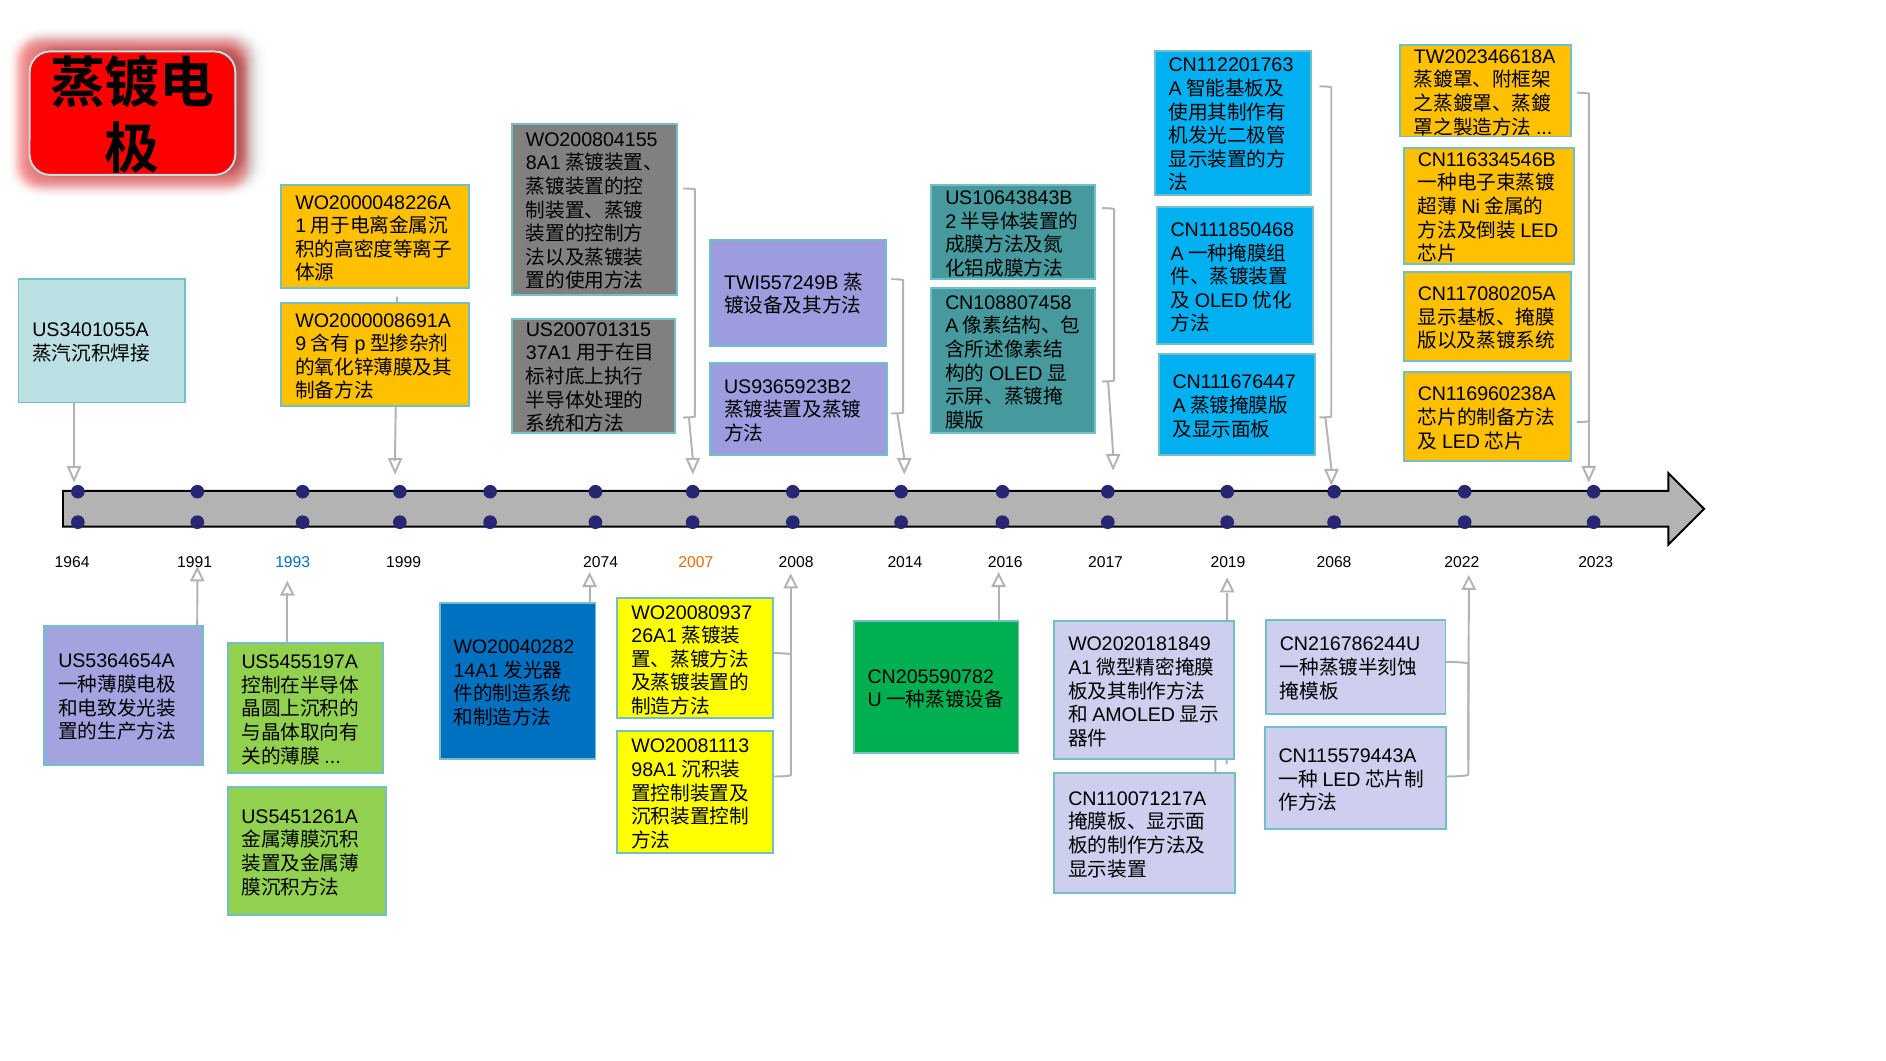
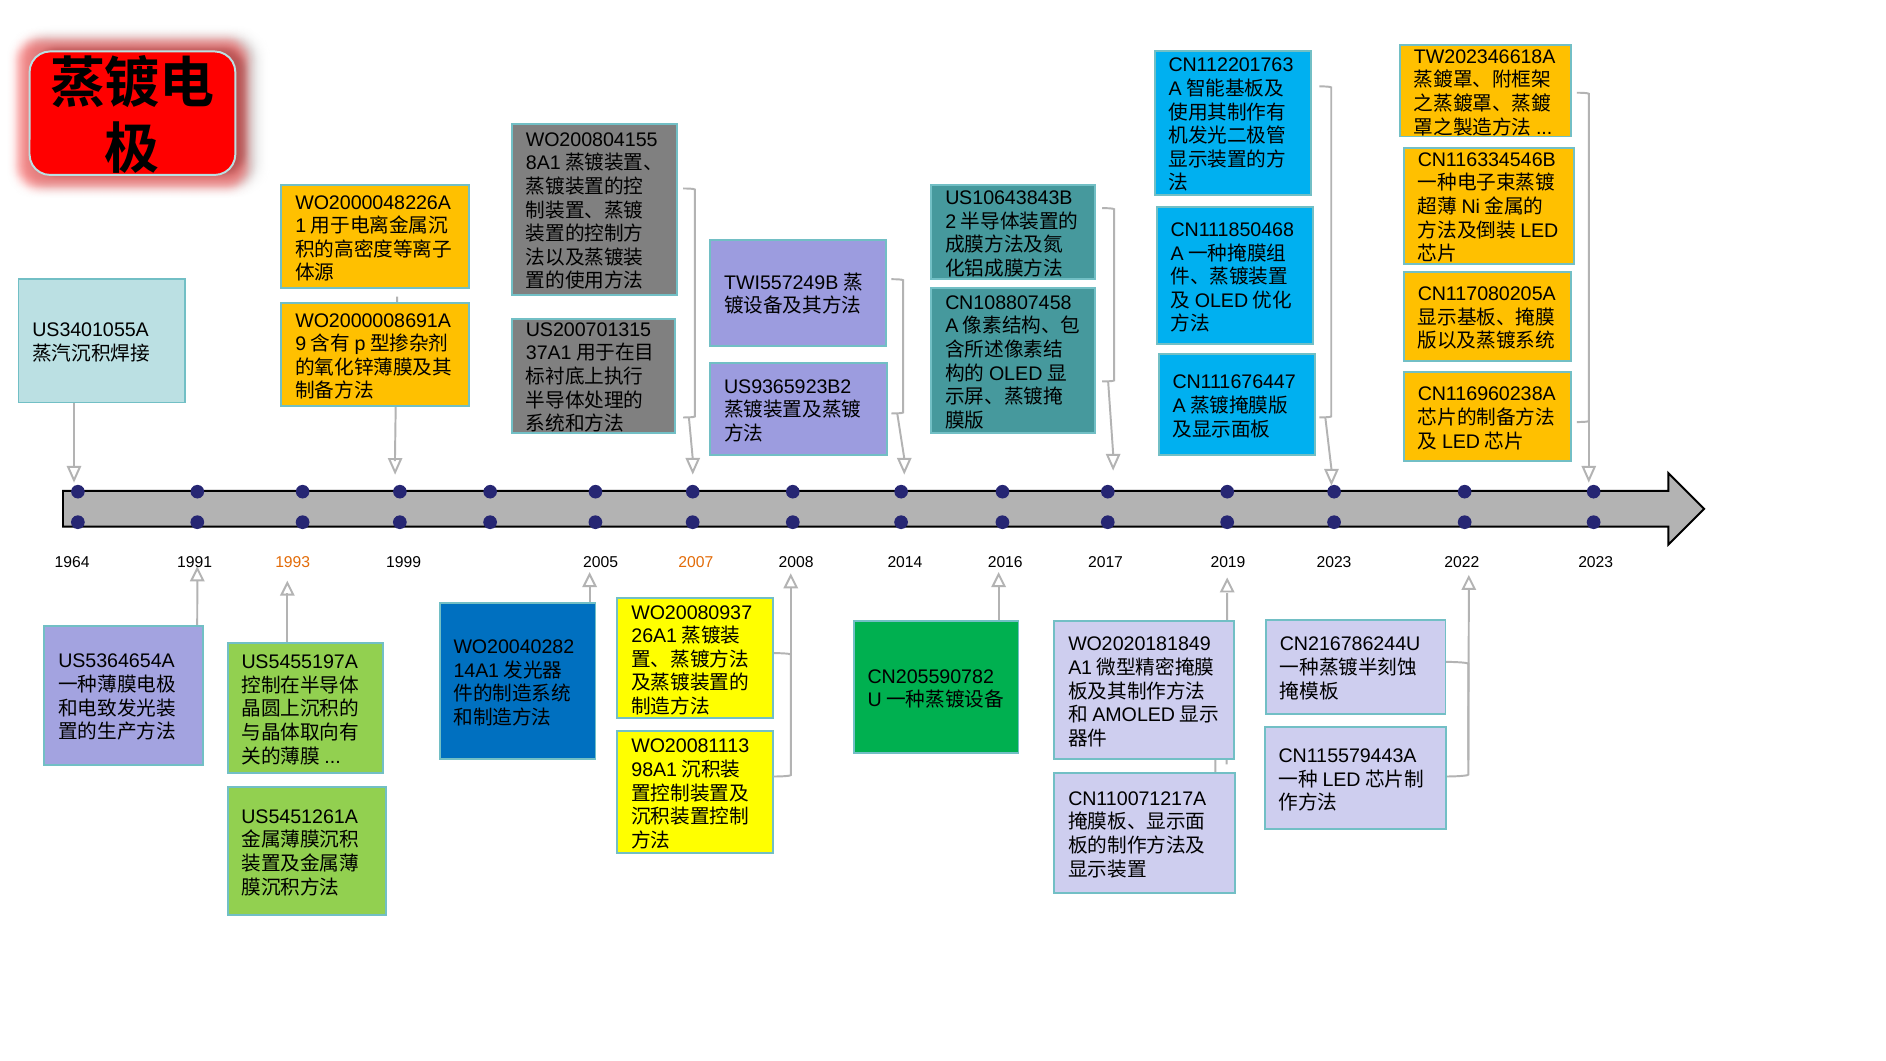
1993 colour: blue -> orange
2074: 2074 -> 2005
2019 2068: 2068 -> 2023
